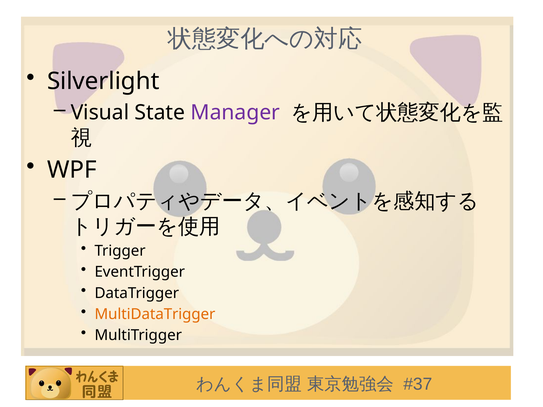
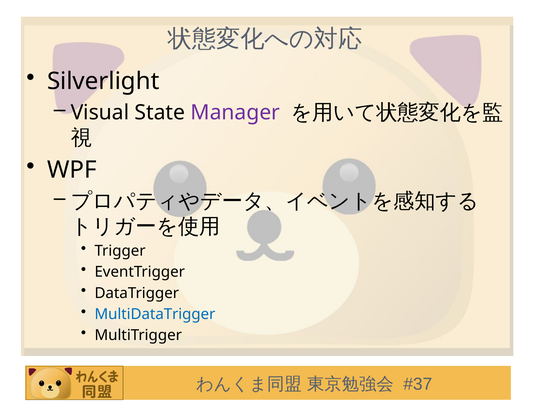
MultiDataTrigger colour: orange -> blue
